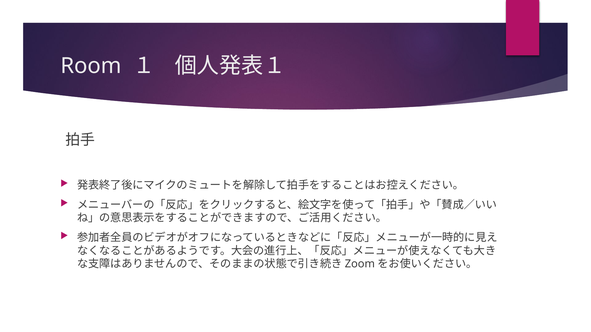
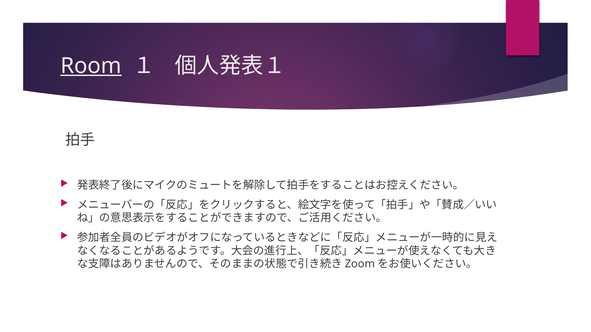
Room underline: none -> present
